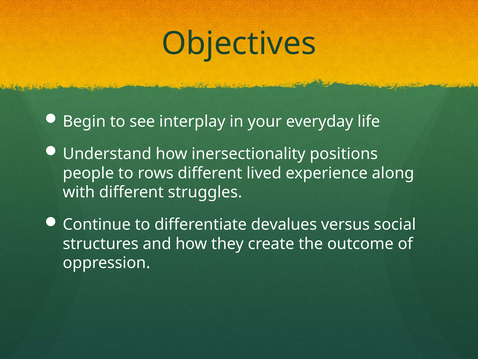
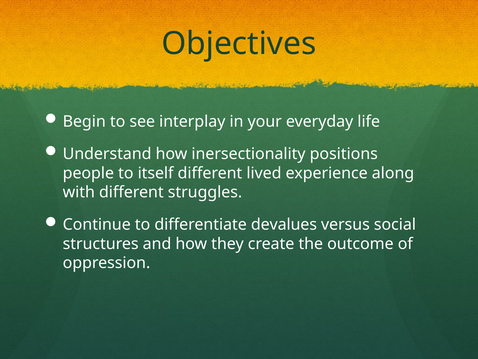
rows: rows -> itself
